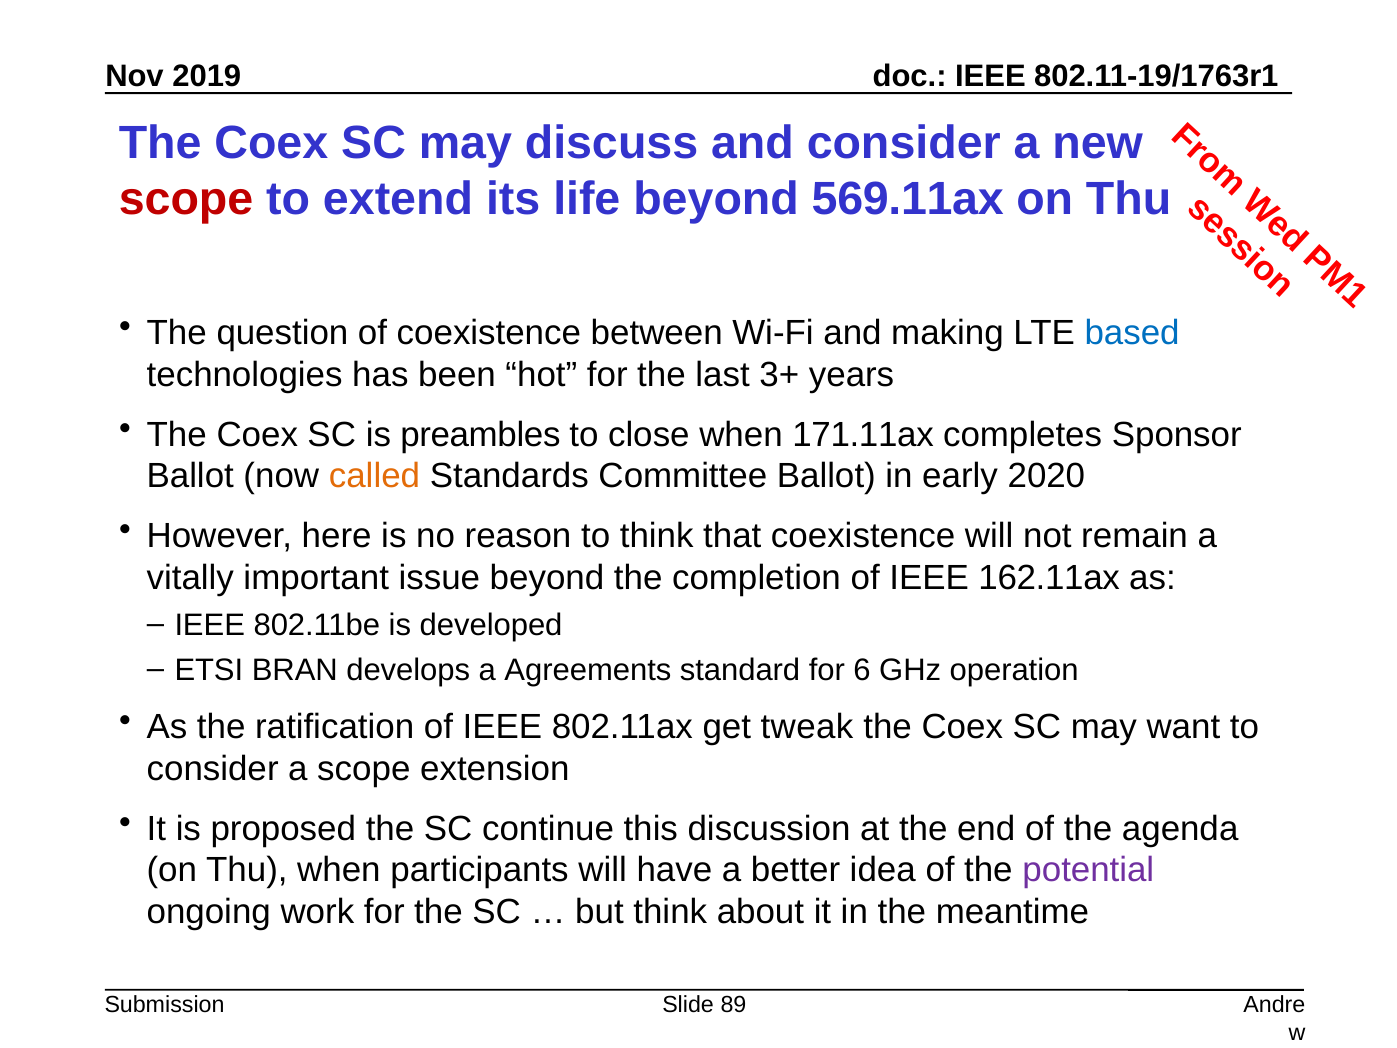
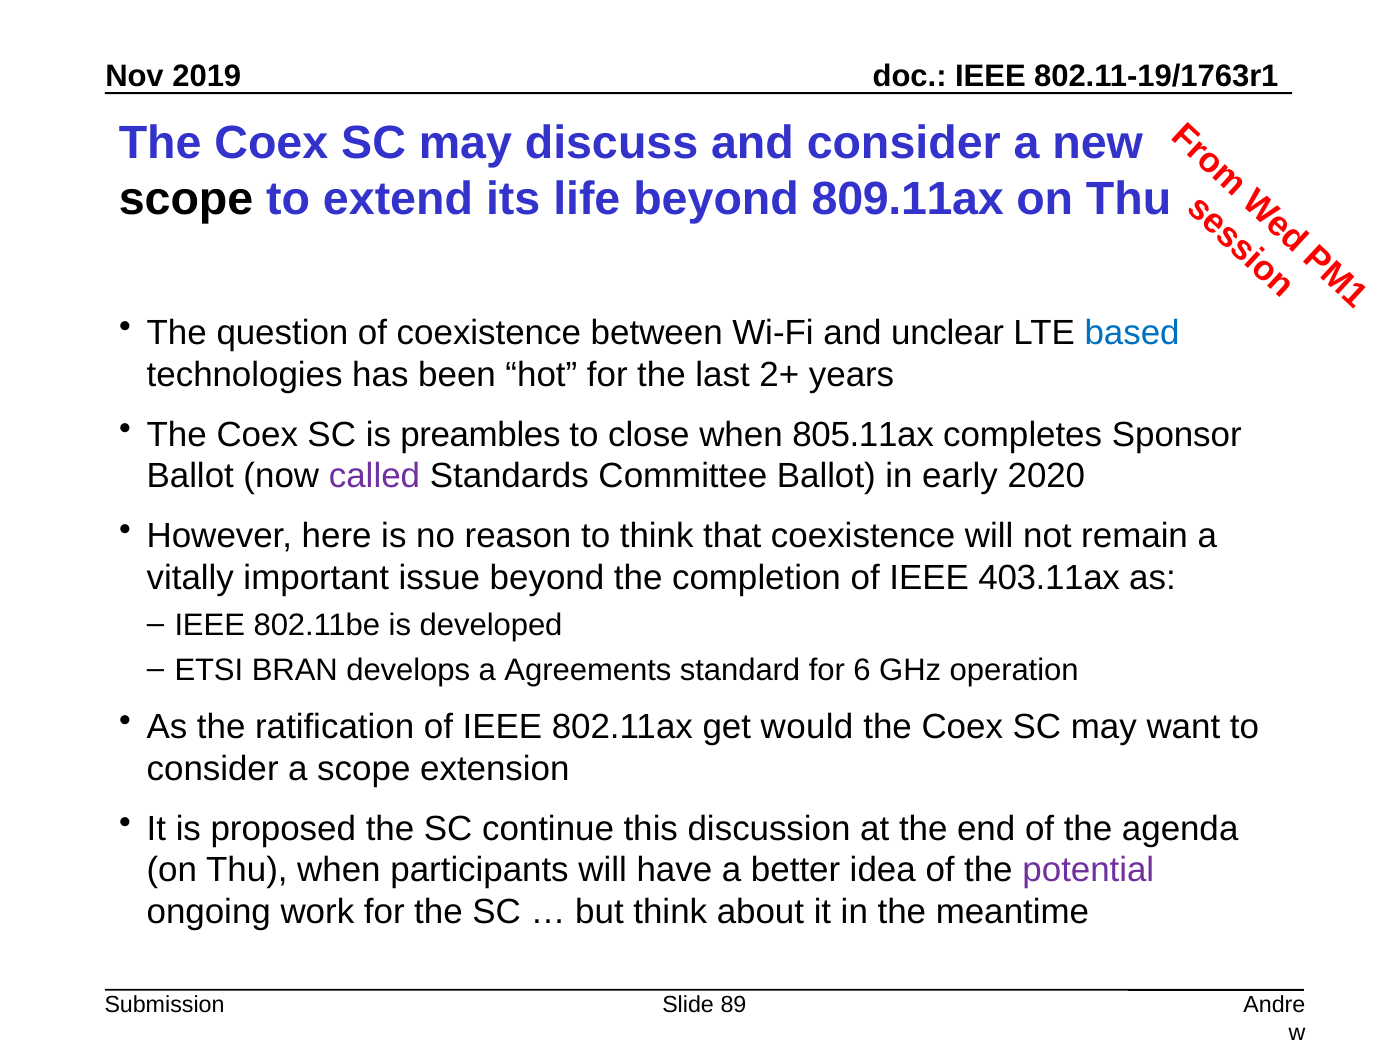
scope at (186, 199) colour: red -> black
569.11ax: 569.11ax -> 809.11ax
making: making -> unclear
3+: 3+ -> 2+
171.11ax: 171.11ax -> 805.11ax
called colour: orange -> purple
162.11ax: 162.11ax -> 403.11ax
tweak: tweak -> would
